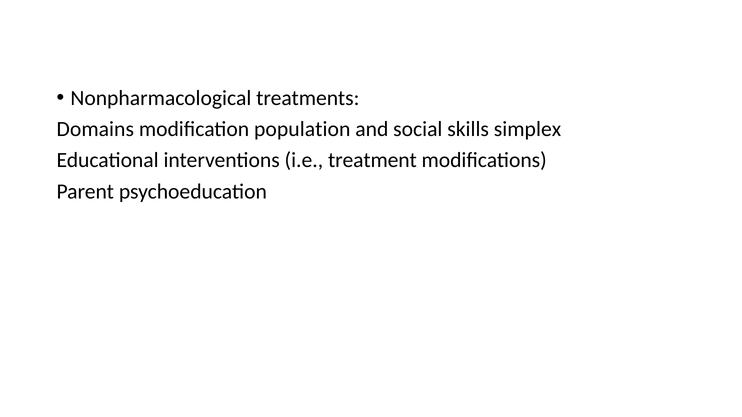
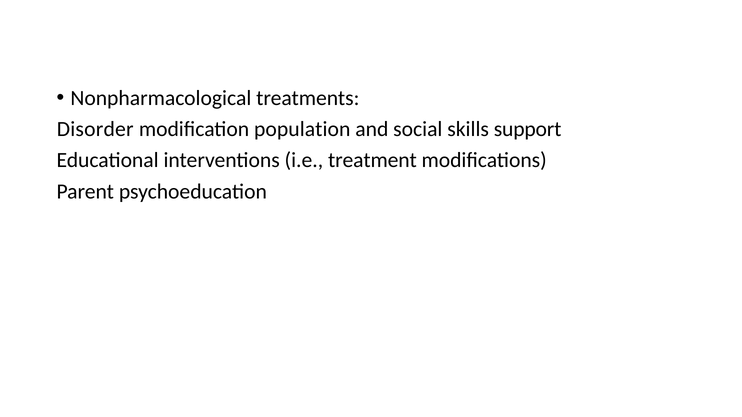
Domains: Domains -> Disorder
simplex: simplex -> support
